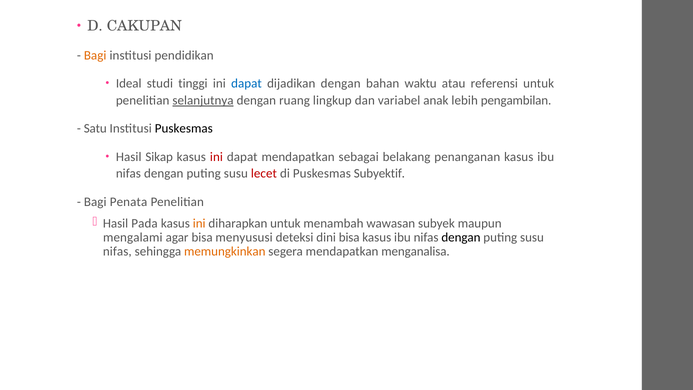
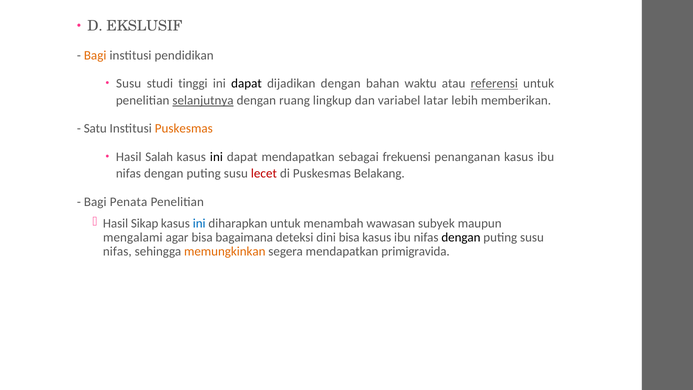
CAKUPAN: CAKUPAN -> EKSLUSIF
Ideal at (129, 84): Ideal -> Susu
dapat at (246, 84) colour: blue -> black
referensi underline: none -> present
anak: anak -> latar
pengambilan: pengambilan -> memberikan
Puskesmas at (184, 129) colour: black -> orange
Sikap: Sikap -> Salah
ini at (216, 157) colour: red -> black
belakang: belakang -> frekuensi
Subyektif: Subyektif -> Belakang
Pada: Pada -> Sikap
ini at (199, 223) colour: orange -> blue
menyususi: menyususi -> bagaimana
menganalisa: menganalisa -> primigravida
